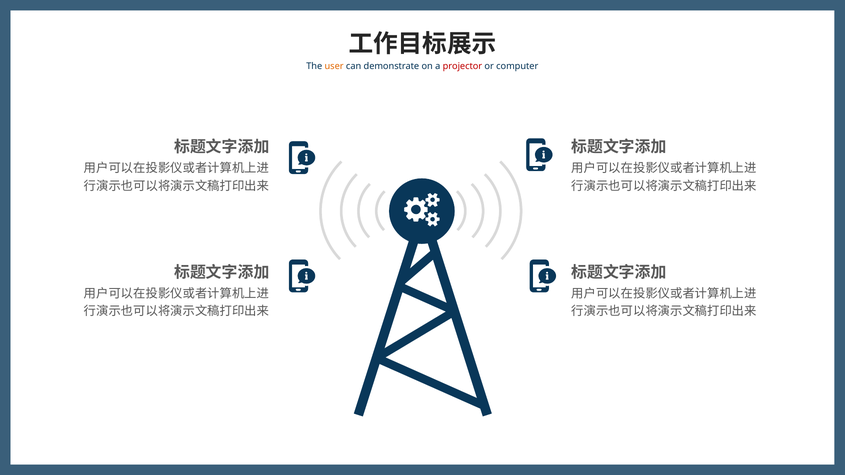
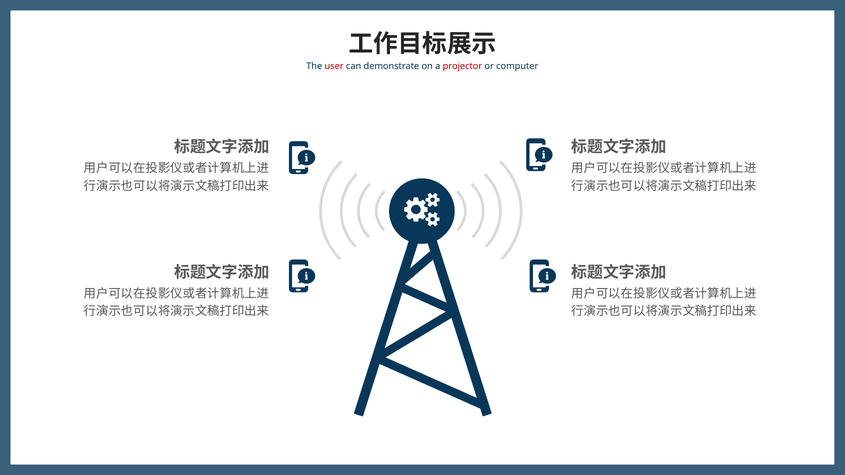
user colour: orange -> red
